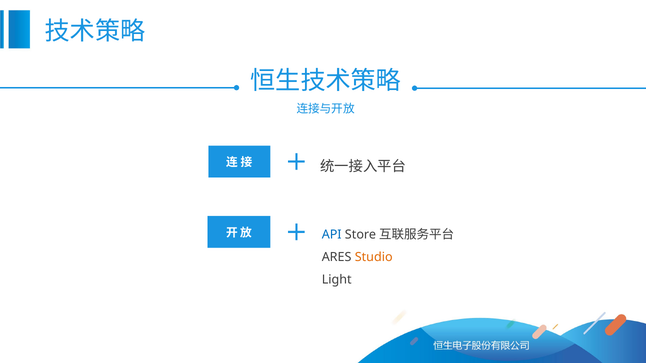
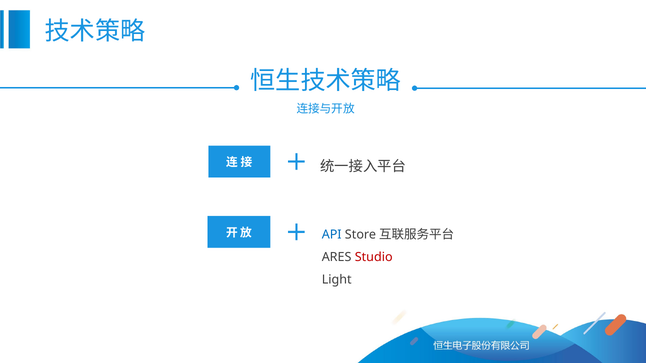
Studio colour: orange -> red
